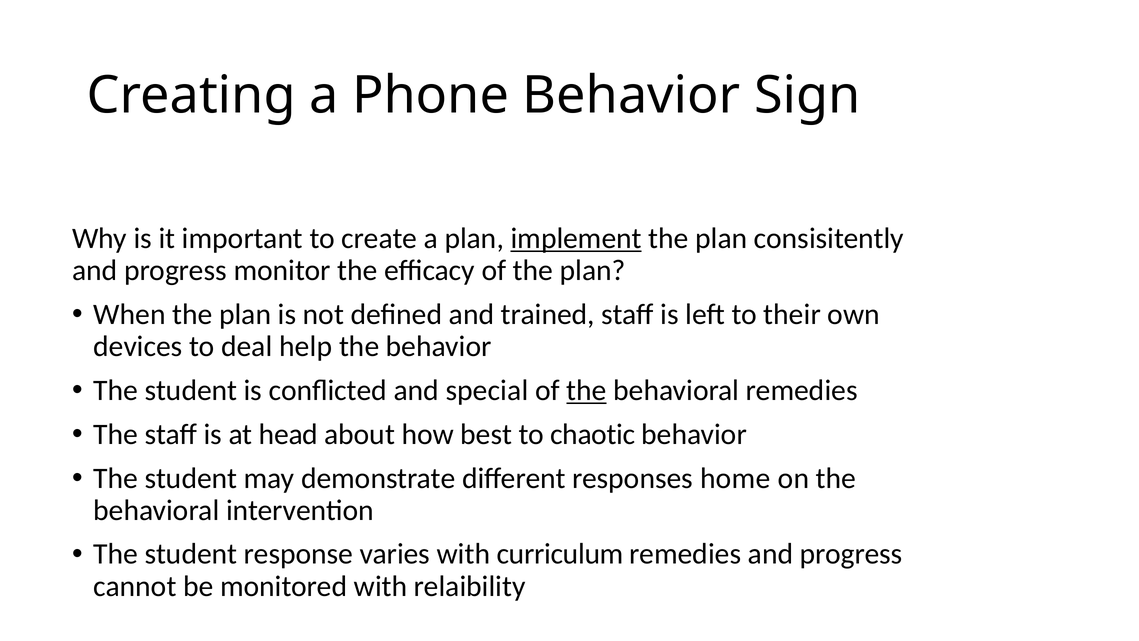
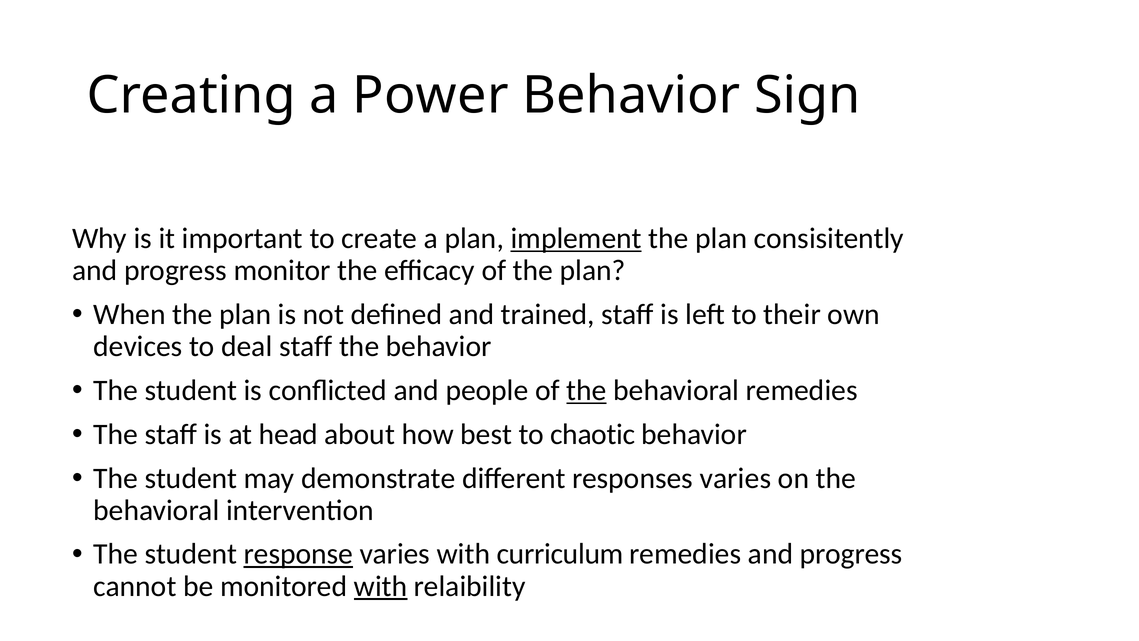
Phone: Phone -> Power
deal help: help -> staff
special: special -> people
responses home: home -> varies
response underline: none -> present
with at (381, 586) underline: none -> present
